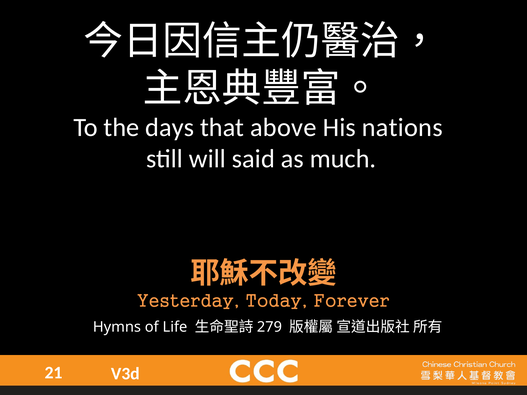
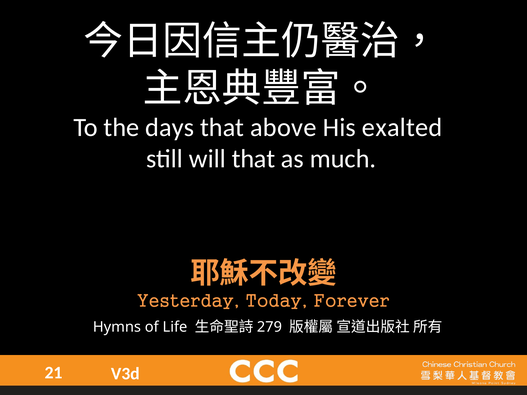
nations: nations -> exalted
will said: said -> that
